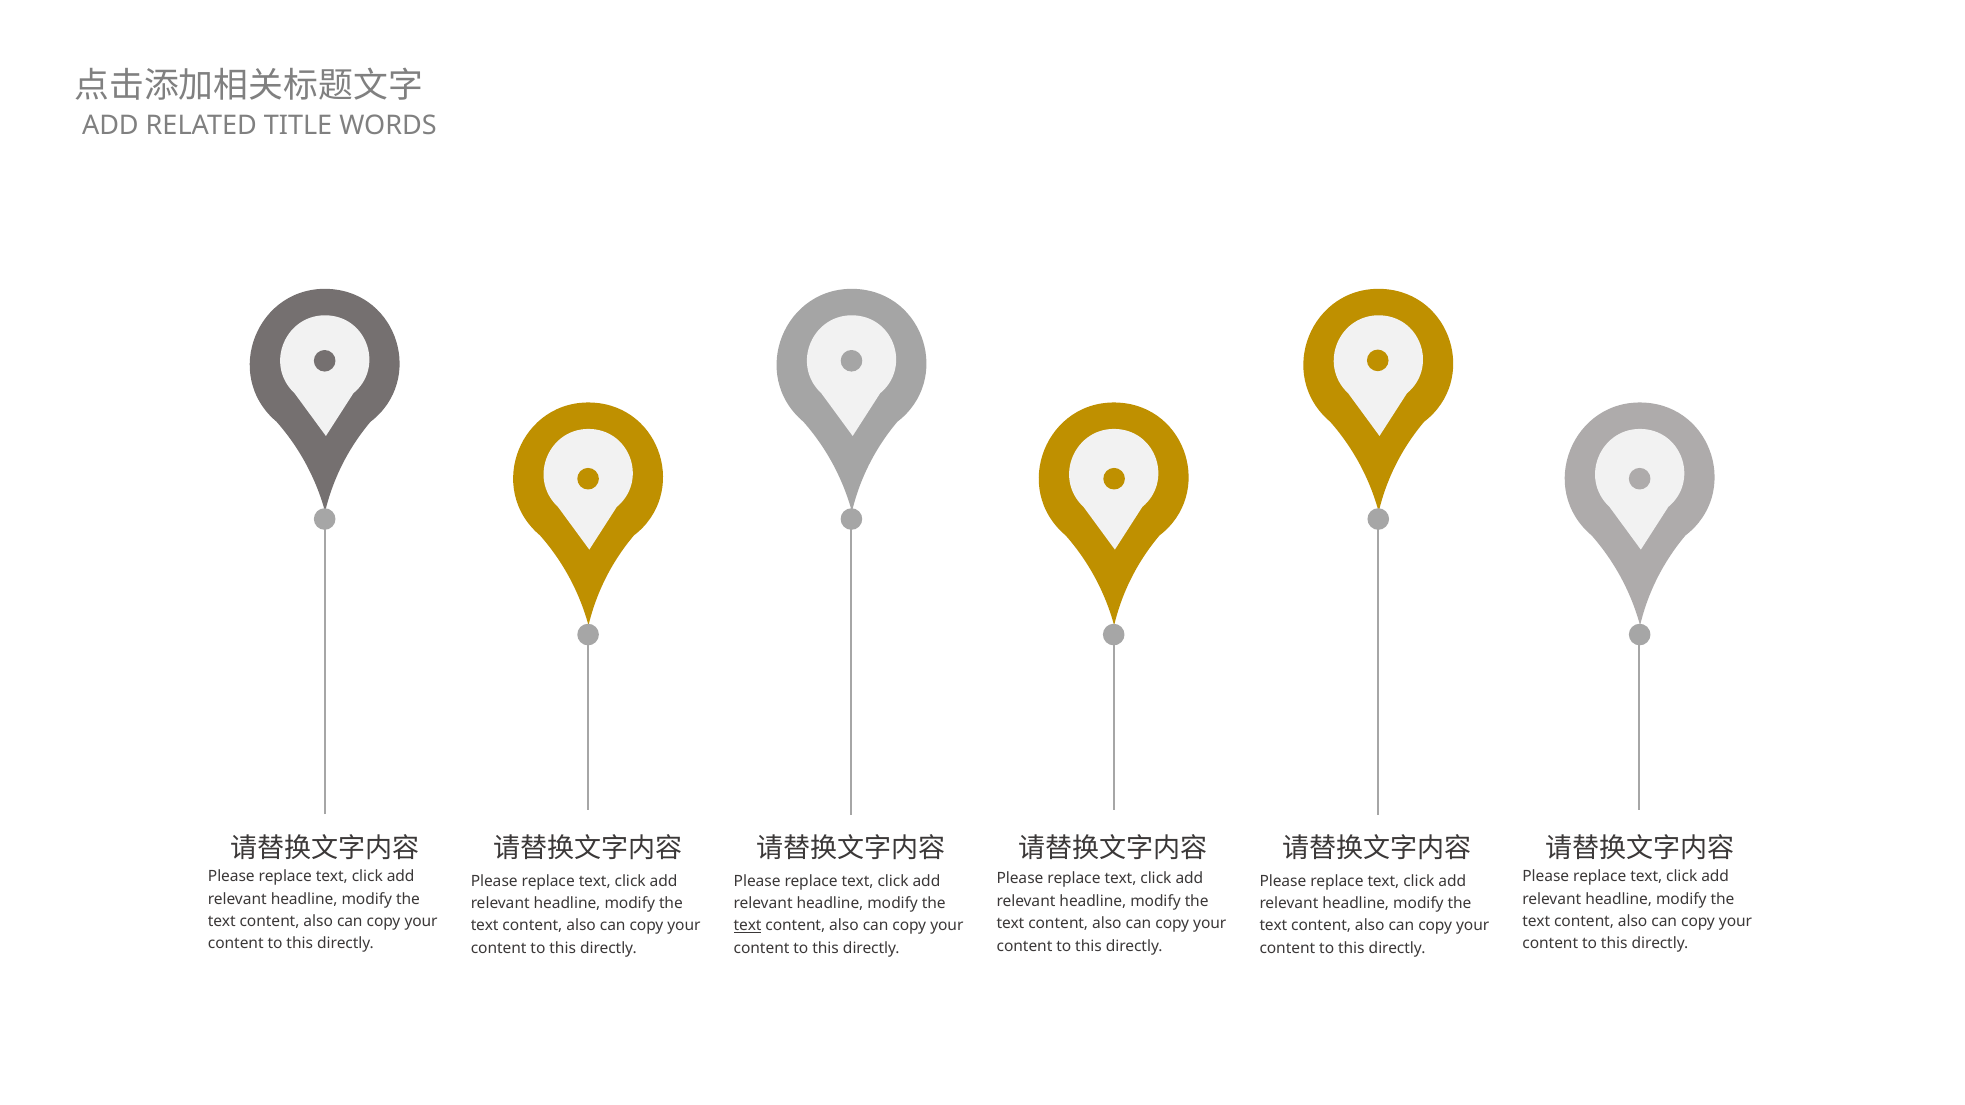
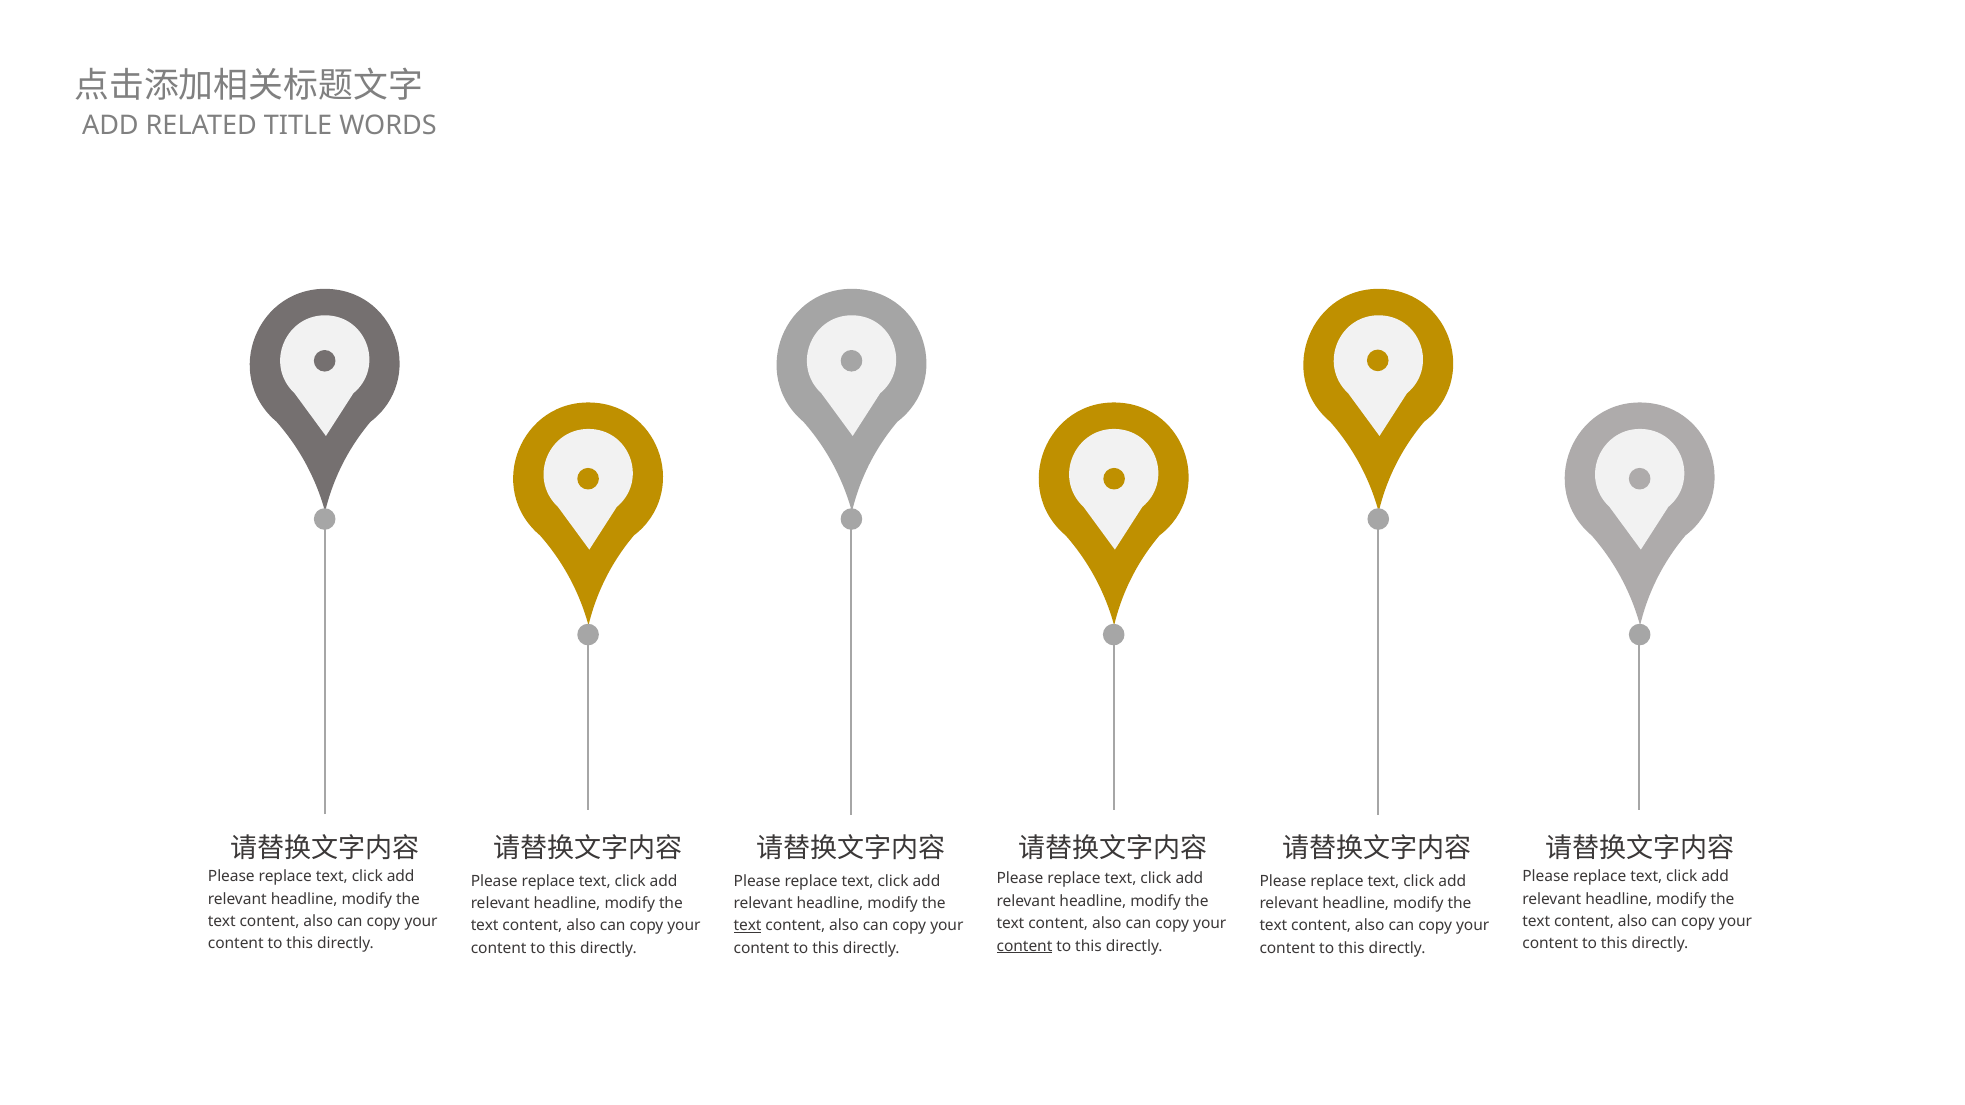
content at (1025, 946) underline: none -> present
